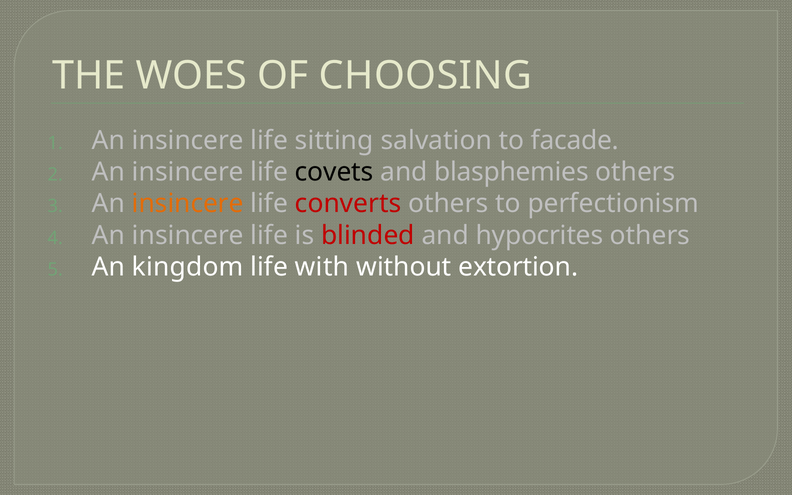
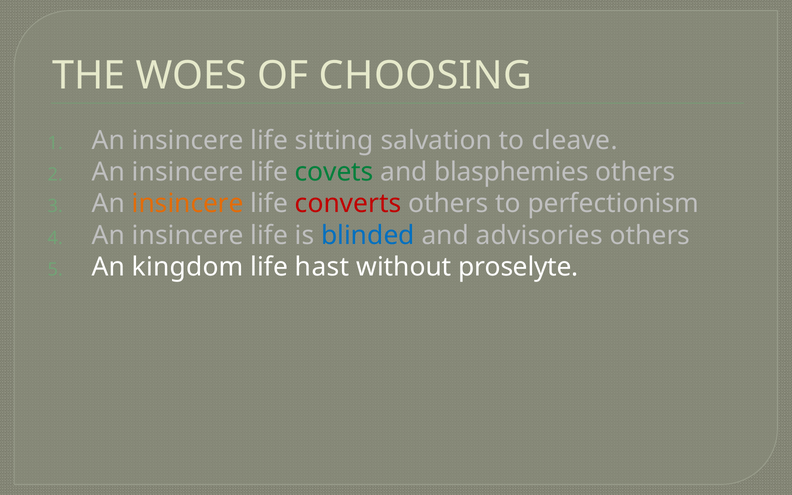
facade: facade -> cleave
covets colour: black -> green
blinded colour: red -> blue
hypocrites: hypocrites -> advisories
with: with -> hast
extortion: extortion -> proselyte
